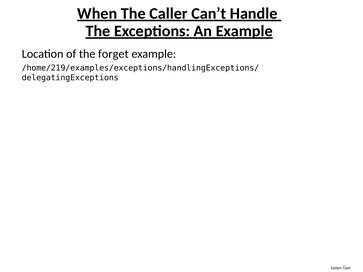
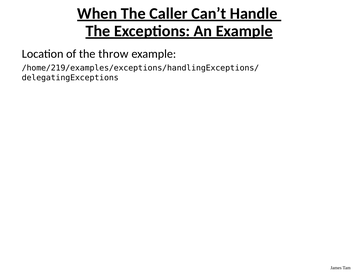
forget: forget -> throw
